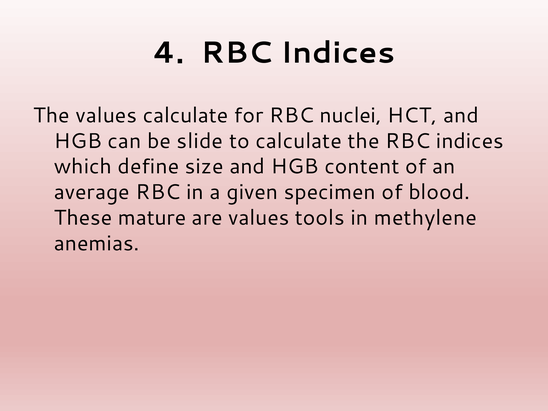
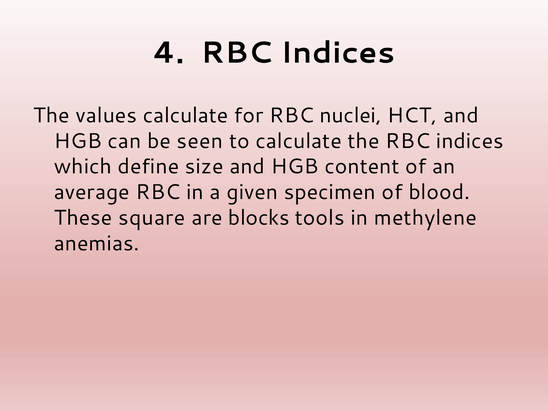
slide: slide -> seen
mature: mature -> square
are values: values -> blocks
